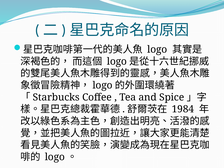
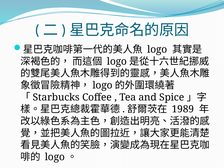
1984: 1984 -> 1989
